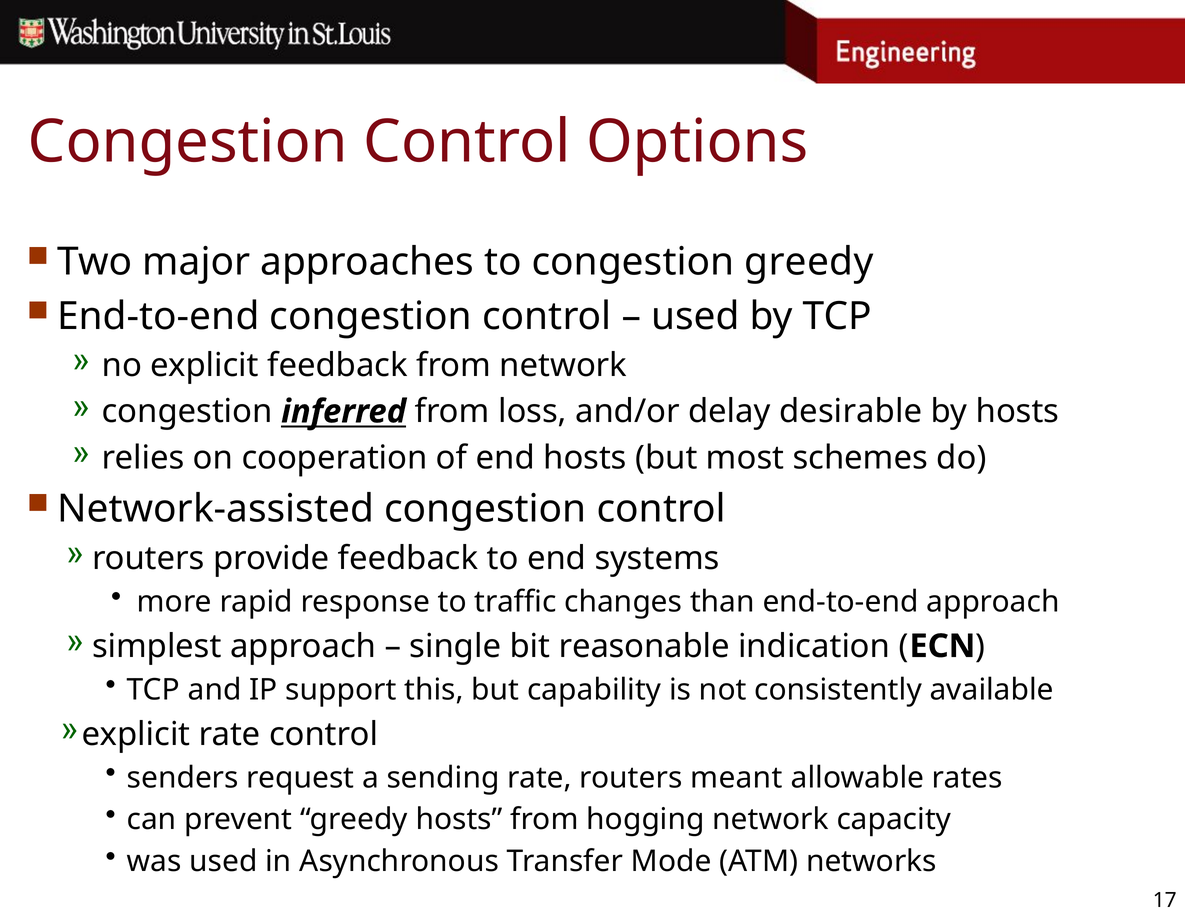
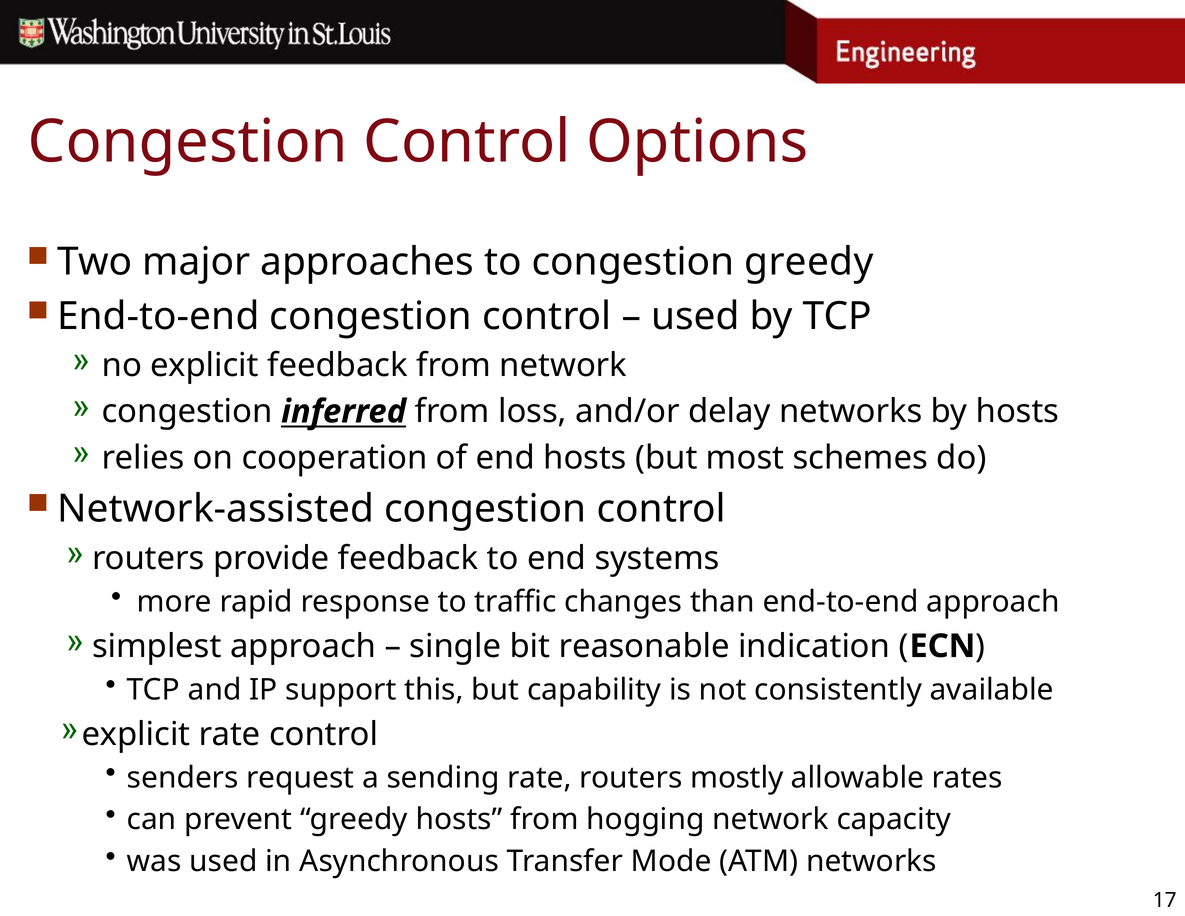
delay desirable: desirable -> networks
meant: meant -> mostly
